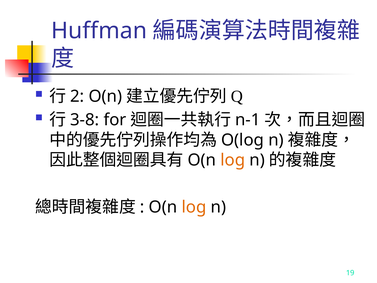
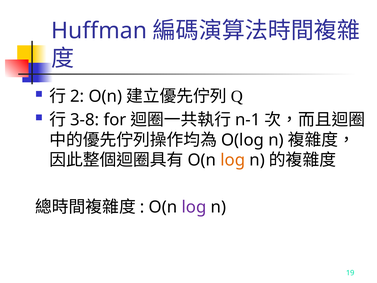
log at (194, 207) colour: orange -> purple
